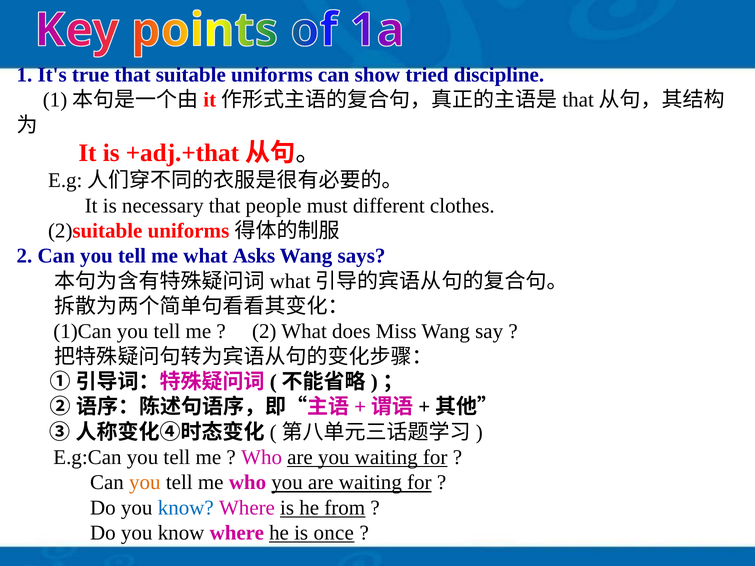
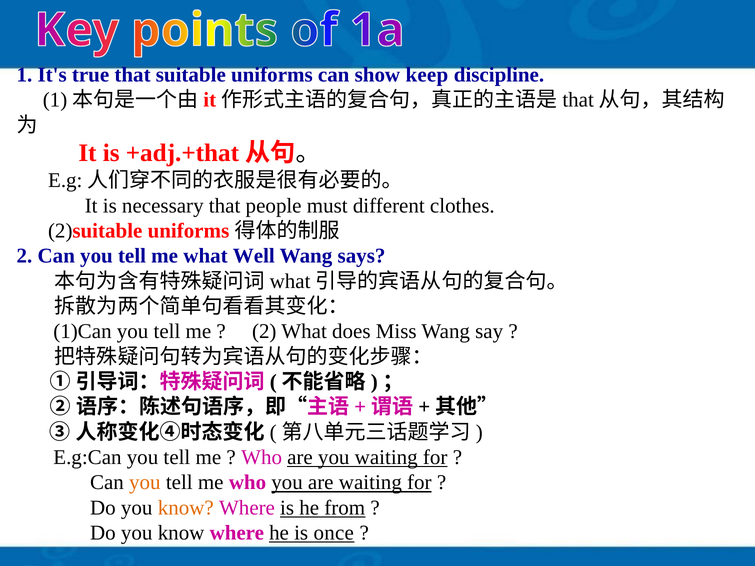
tried: tried -> keep
Asks: Asks -> Well
know at (186, 508) colour: blue -> orange
